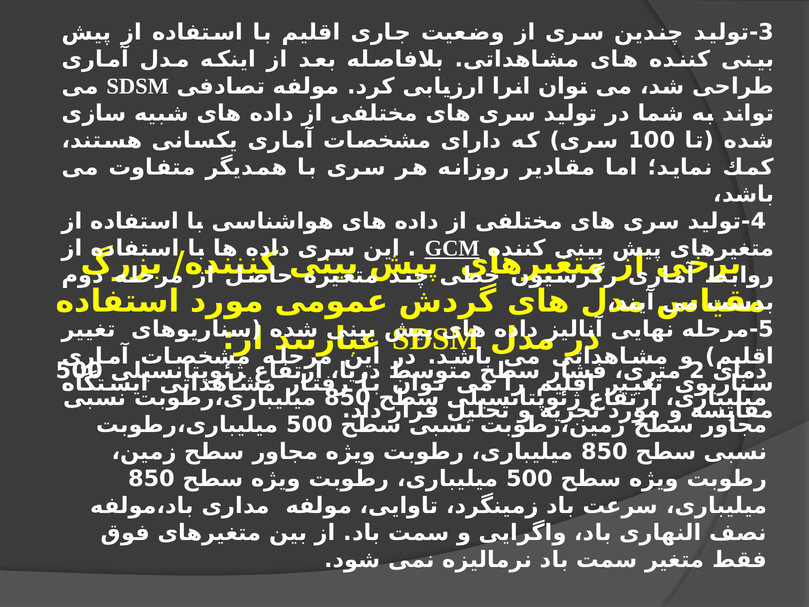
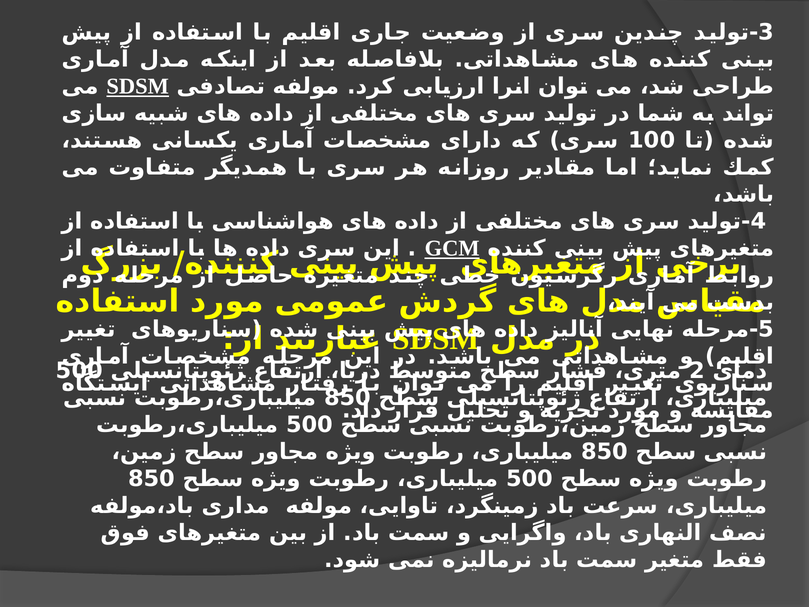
SDSM at (138, 86) underline: none -> present
